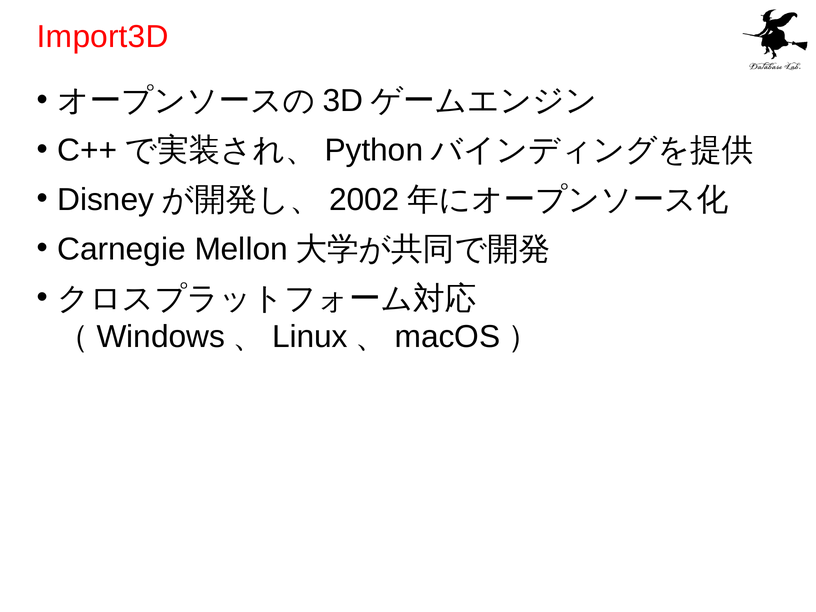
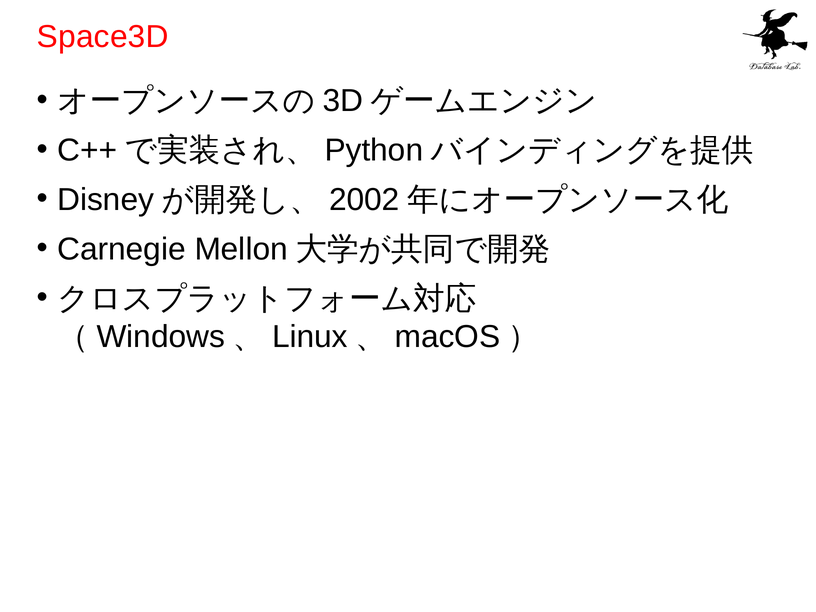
Import3D: Import3D -> Space3D
